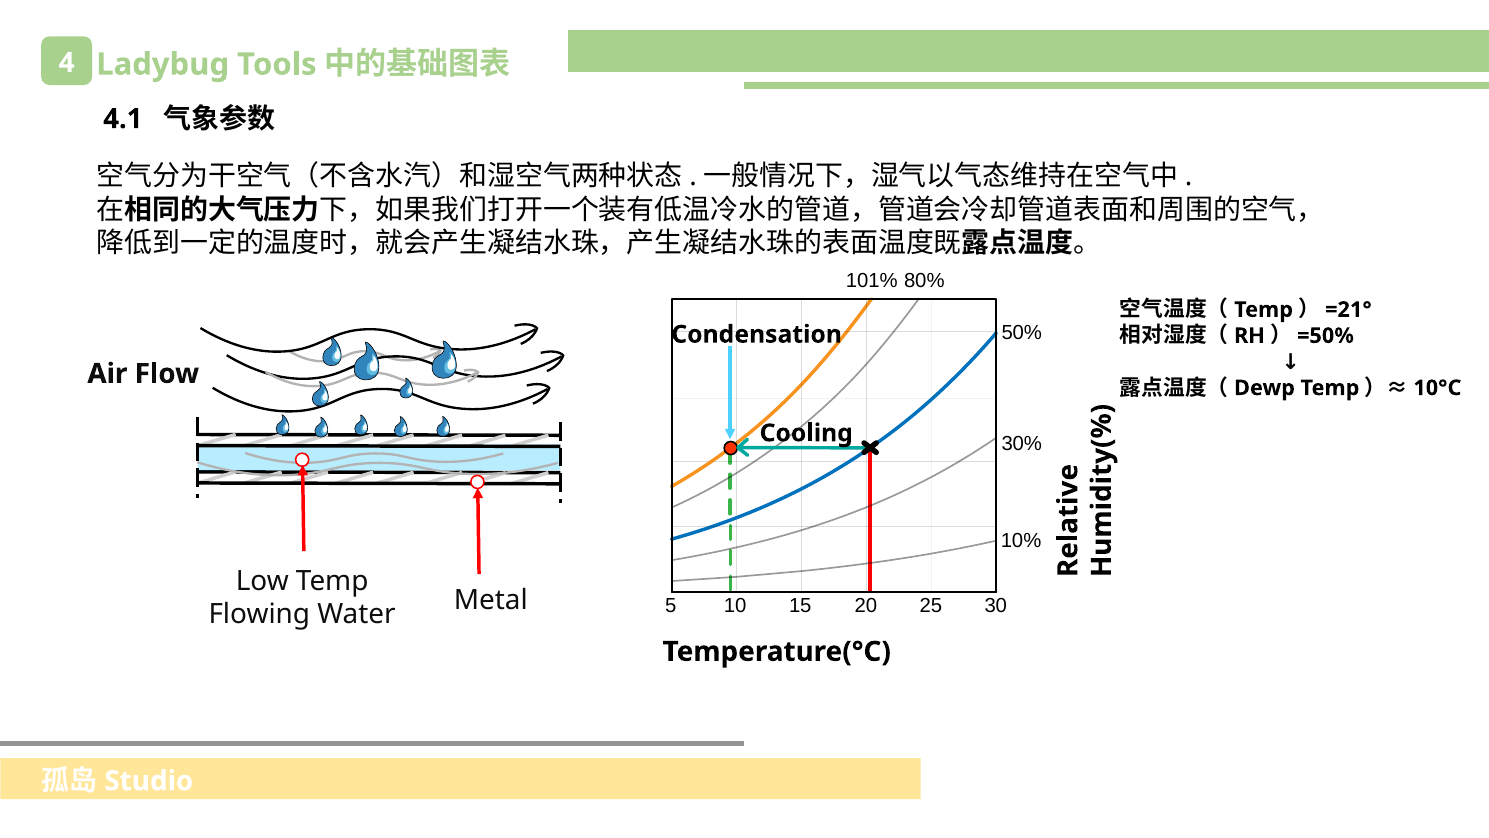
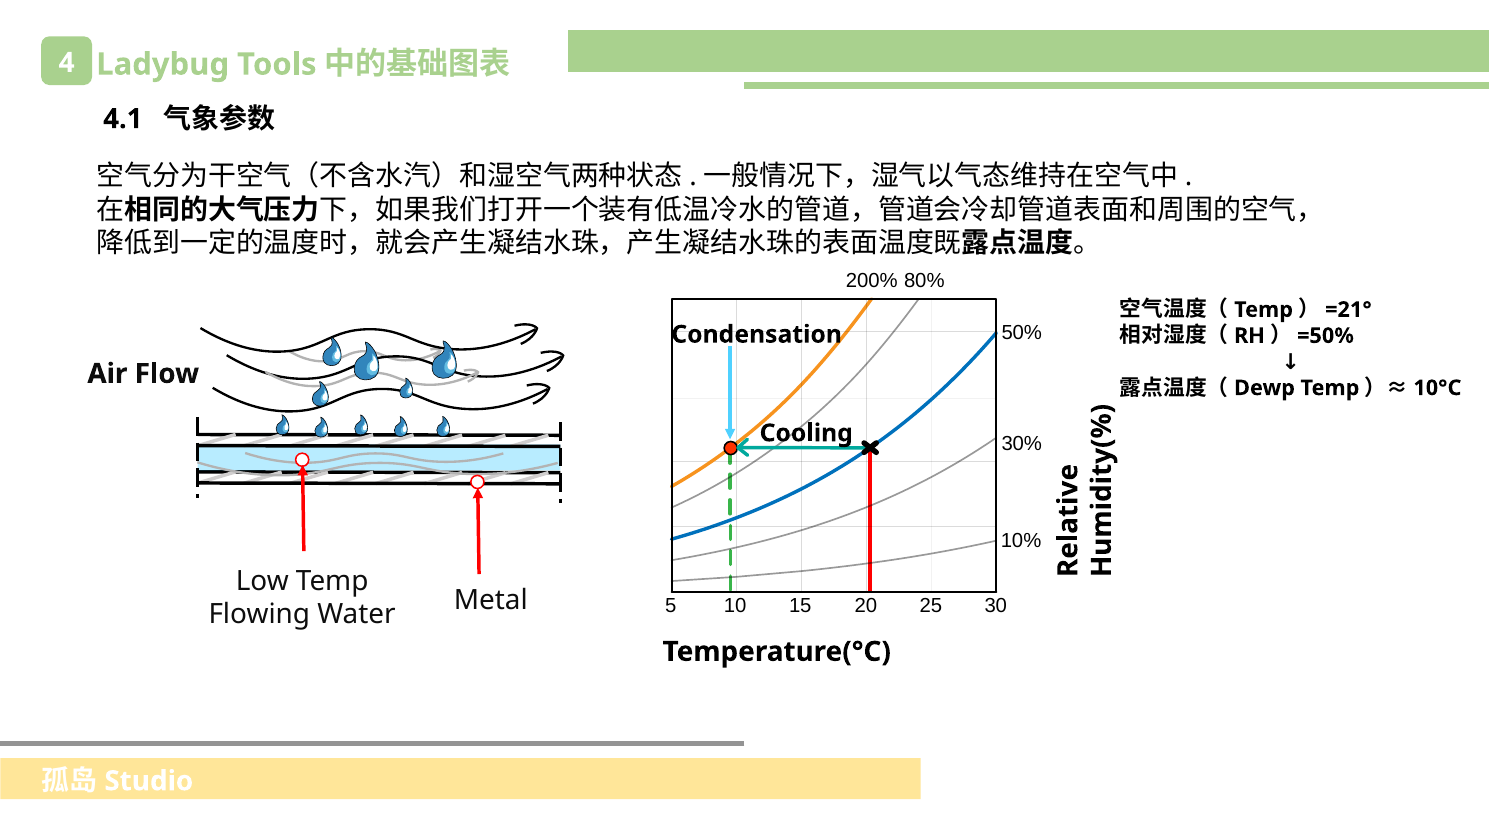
101%: 101% -> 200%
